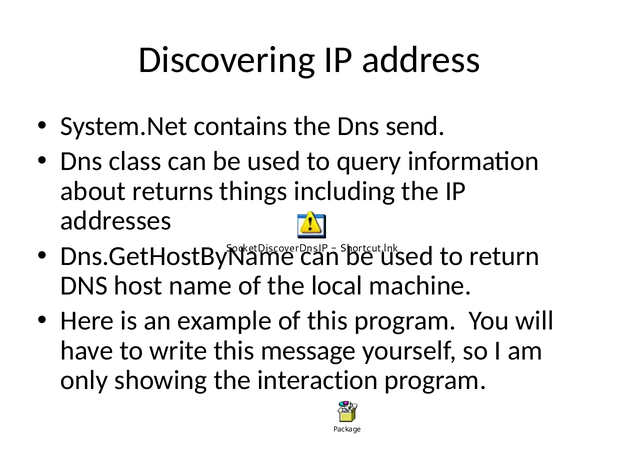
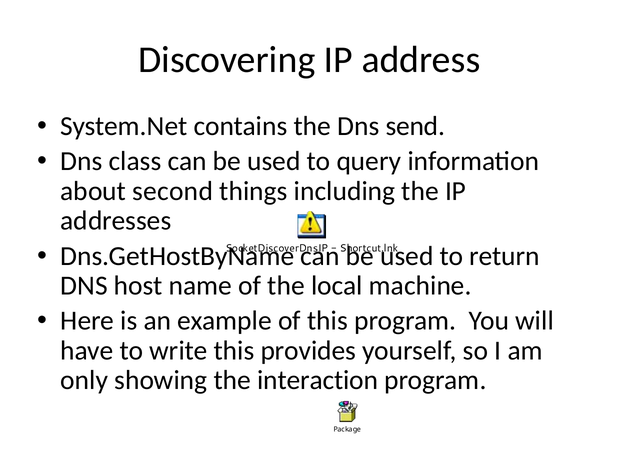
returns: returns -> second
message: message -> provides
